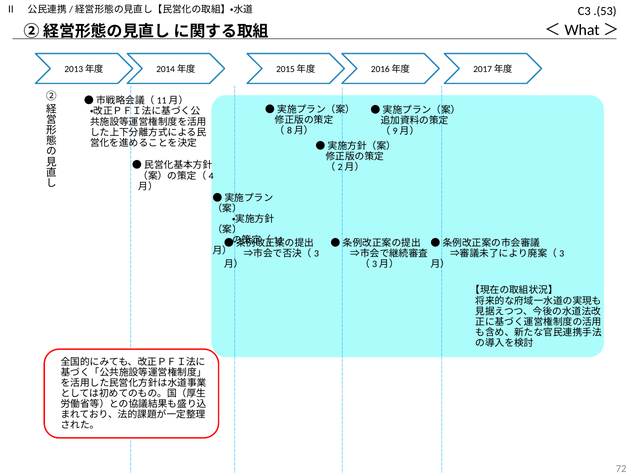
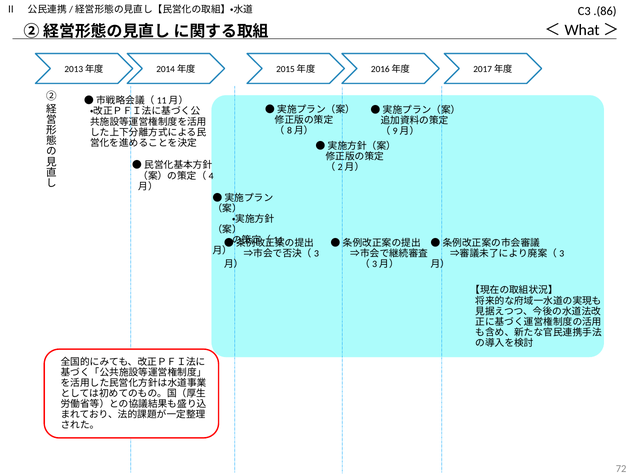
.(53: .(53 -> .(86
